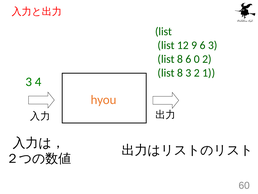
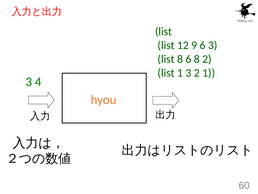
6 0: 0 -> 8
8 at (180, 73): 8 -> 1
